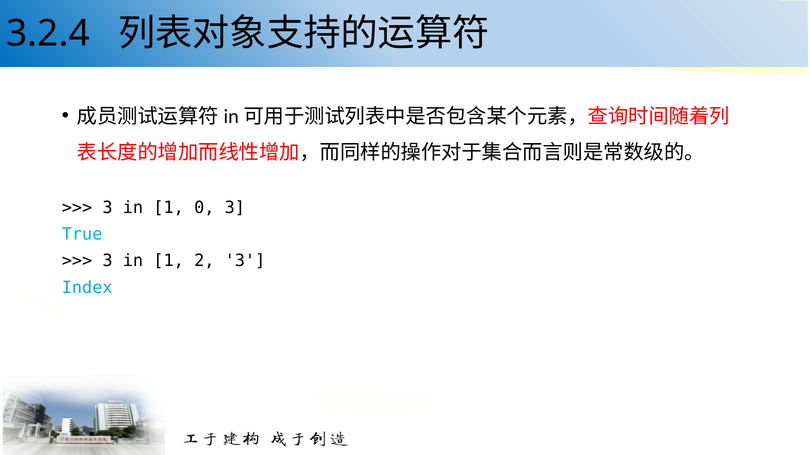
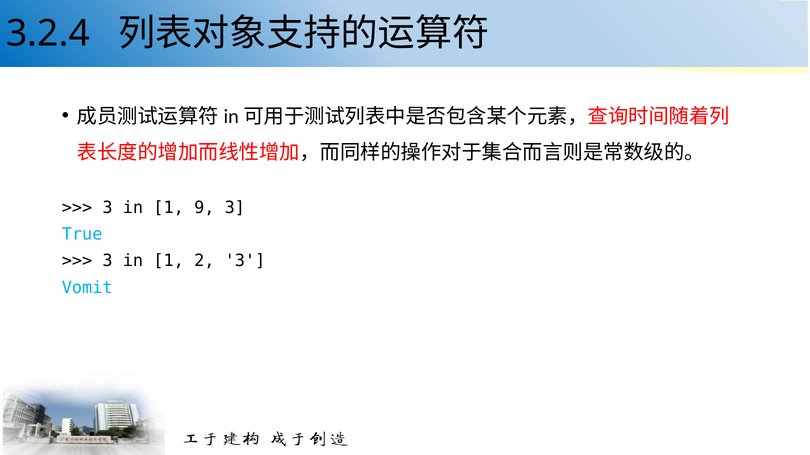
0: 0 -> 9
Index: Index -> Vomit
